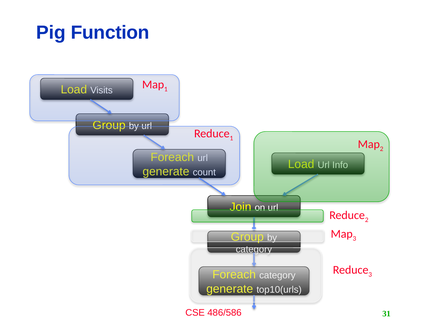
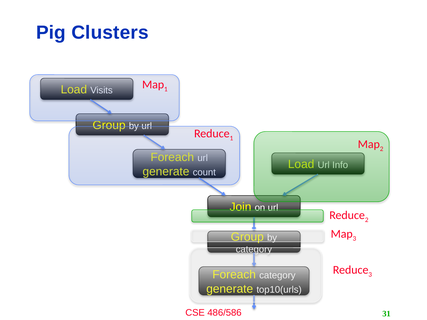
Function: Function -> Clusters
